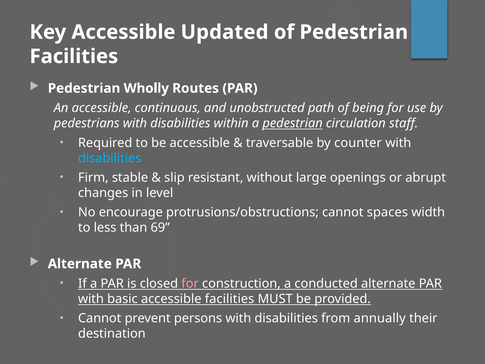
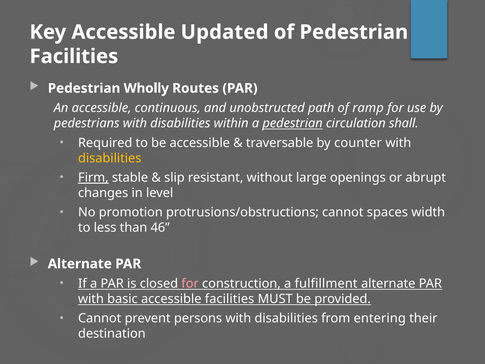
being: being -> ramp
staff: staff -> shall
disabilities at (110, 158) colour: light blue -> yellow
Firm underline: none -> present
encourage: encourage -> promotion
69: 69 -> 46
conducted: conducted -> fulfillment
annually: annually -> entering
